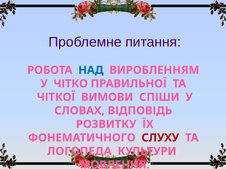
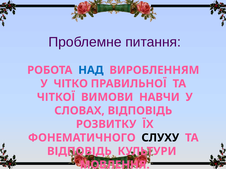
СПІШИ: СПІШИ -> НАВЧИ
СЛУХУ colour: red -> black
ЛОГОПЕДА at (79, 152): ЛОГОПЕДА -> ВІДПОВІДЬ
